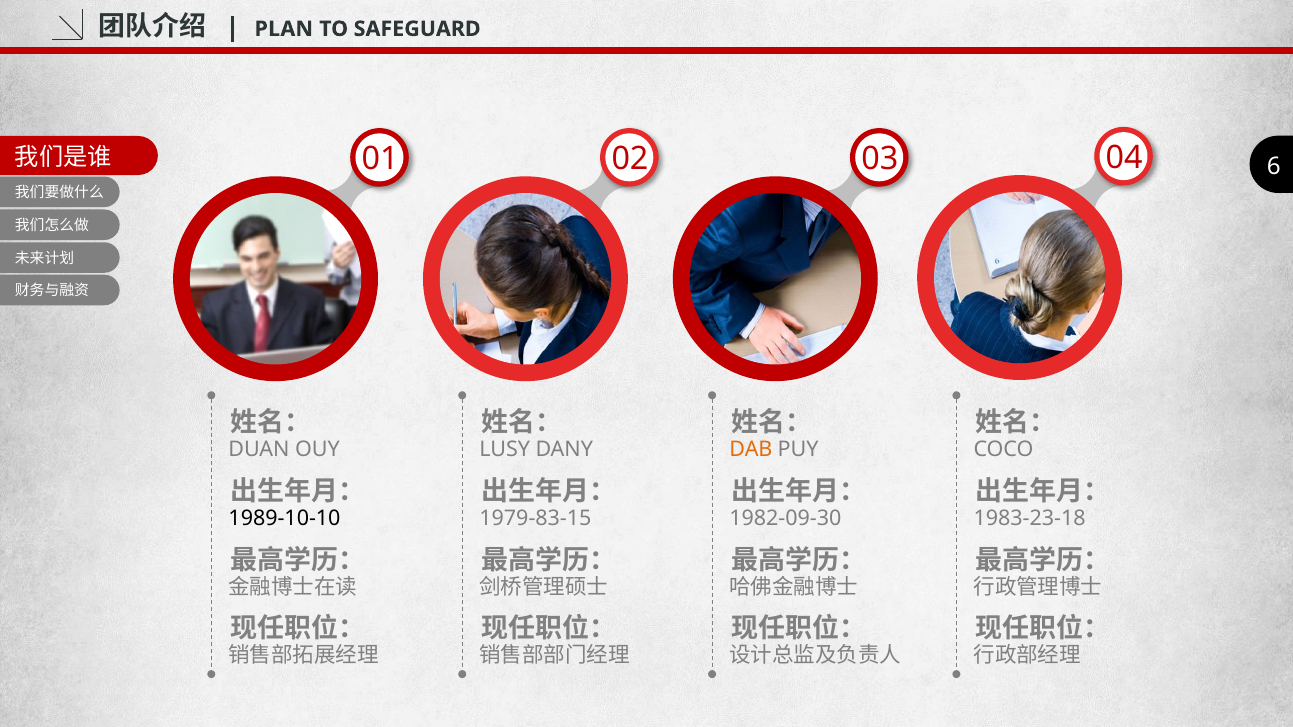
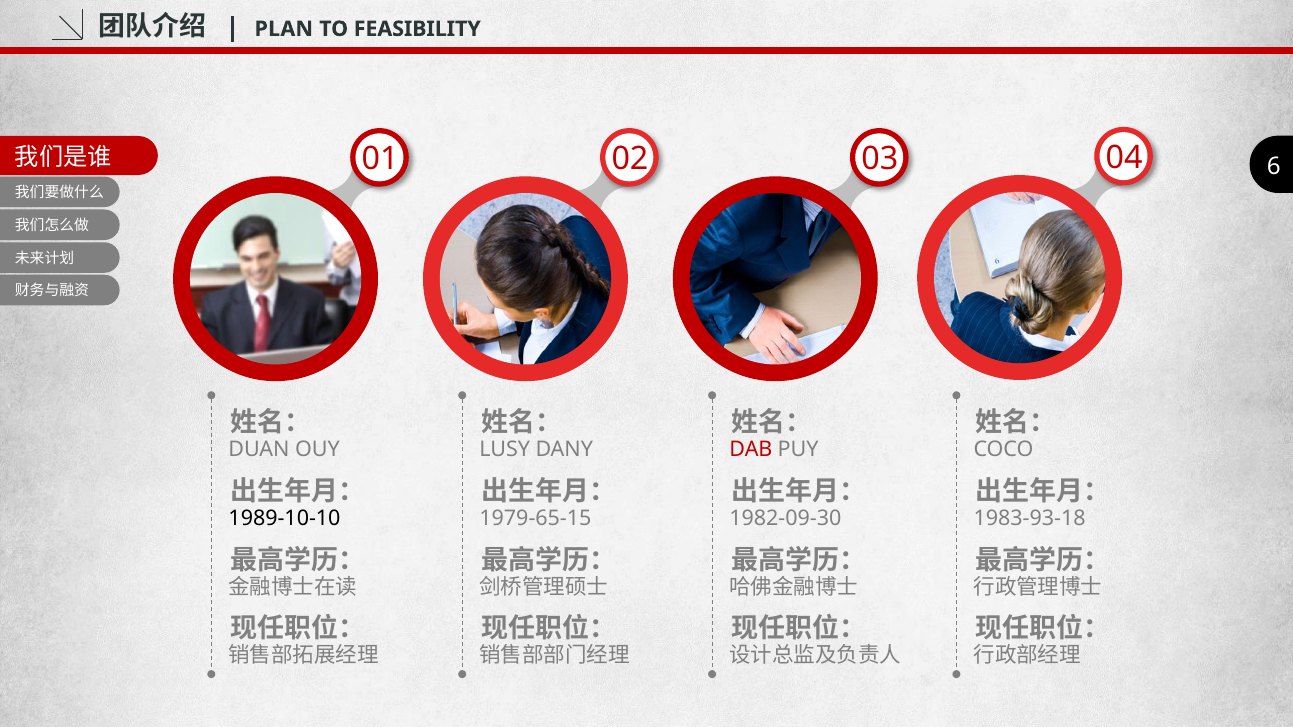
SAFEGUARD: SAFEGUARD -> FEASIBILITY
DAB colour: orange -> red
1979-83-15: 1979-83-15 -> 1979-65-15
1983-23-18: 1983-23-18 -> 1983-93-18
